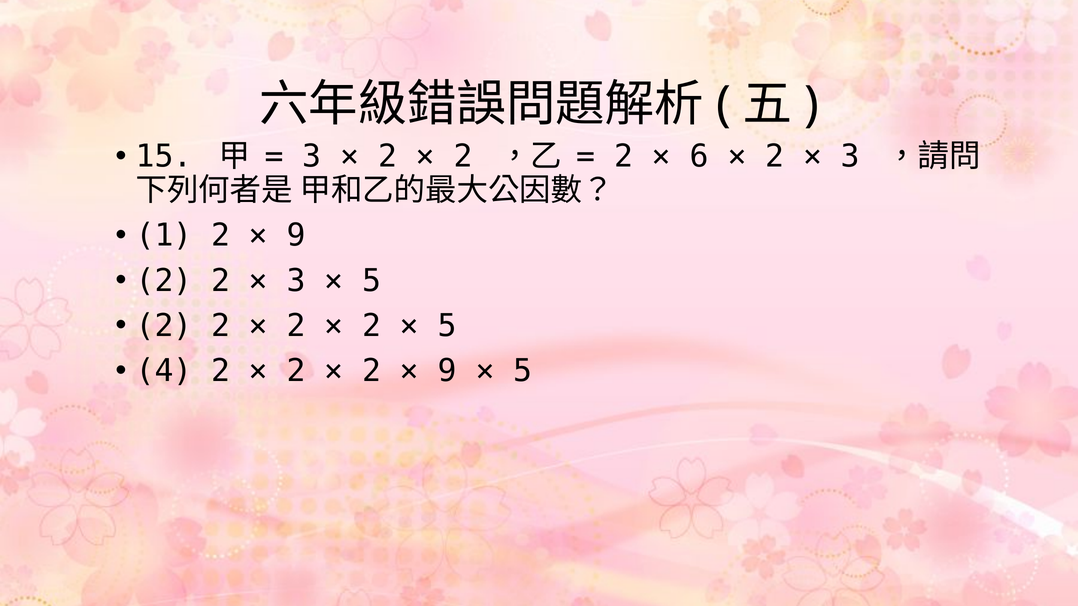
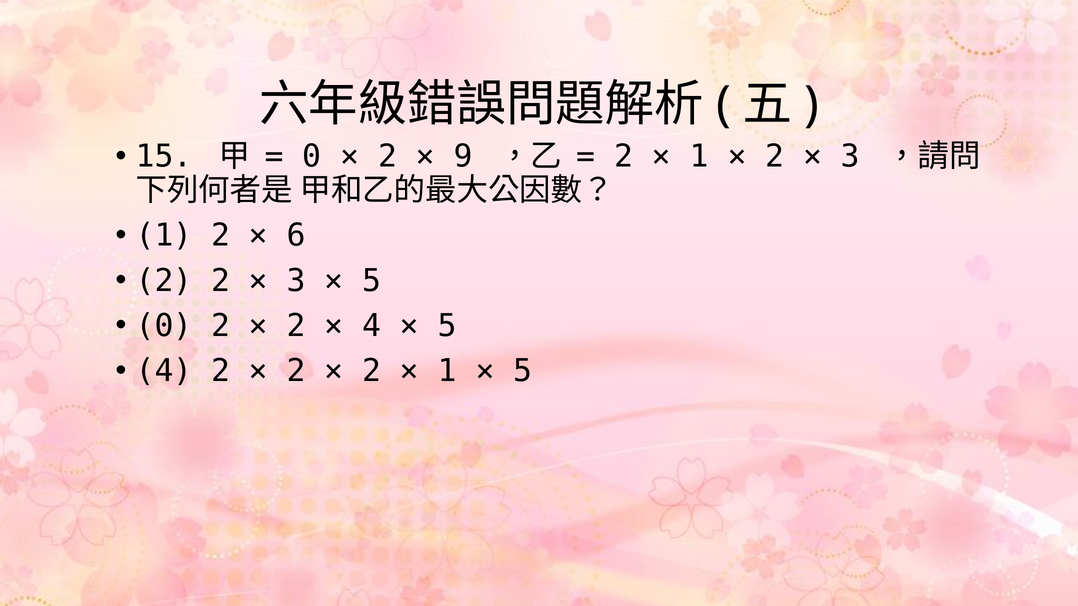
3 at (312, 156): 3 -> 0
2 at (463, 156): 2 -> 9
6 at (699, 156): 6 -> 1
9 at (296, 236): 9 -> 6
2 at (164, 326): 2 -> 0
2 at (372, 326): 2 -> 4
9 at (447, 371): 9 -> 1
